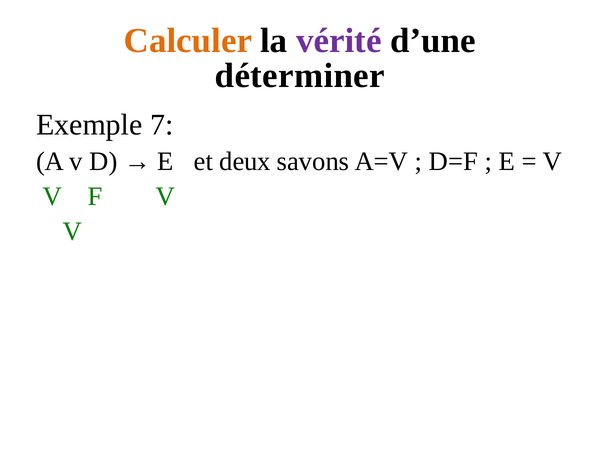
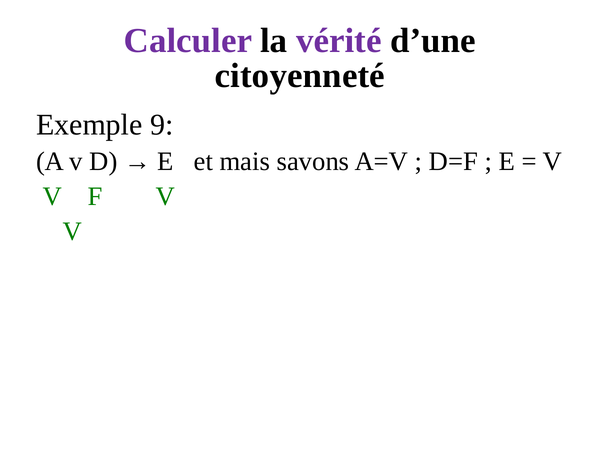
Calculer colour: orange -> purple
déterminer: déterminer -> citoyenneté
7: 7 -> 9
deux: deux -> mais
